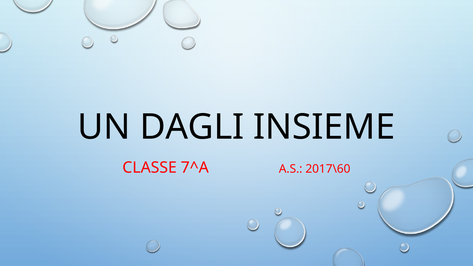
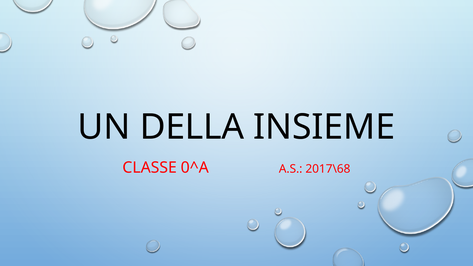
DAGLI: DAGLI -> DELLA
7^A: 7^A -> 0^A
2017\60: 2017\60 -> 2017\68
